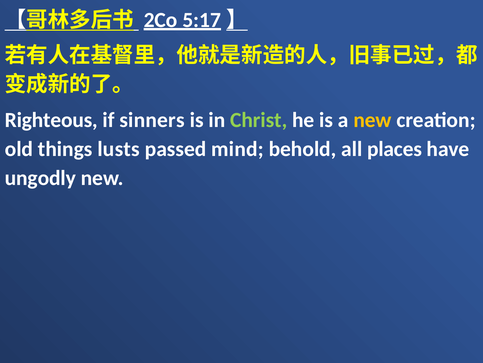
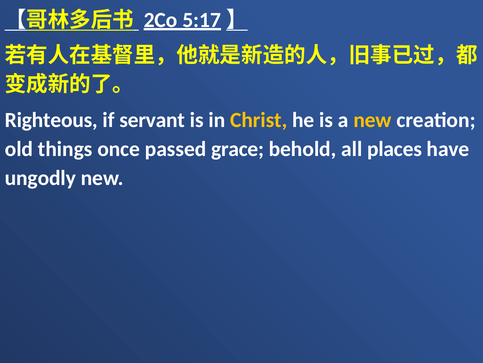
sinners: sinners -> servant
Christ colour: light green -> yellow
lusts: lusts -> once
mind: mind -> grace
